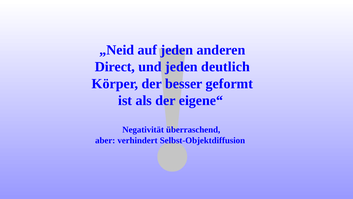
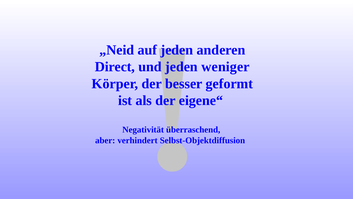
deutlich: deutlich -> weniger
